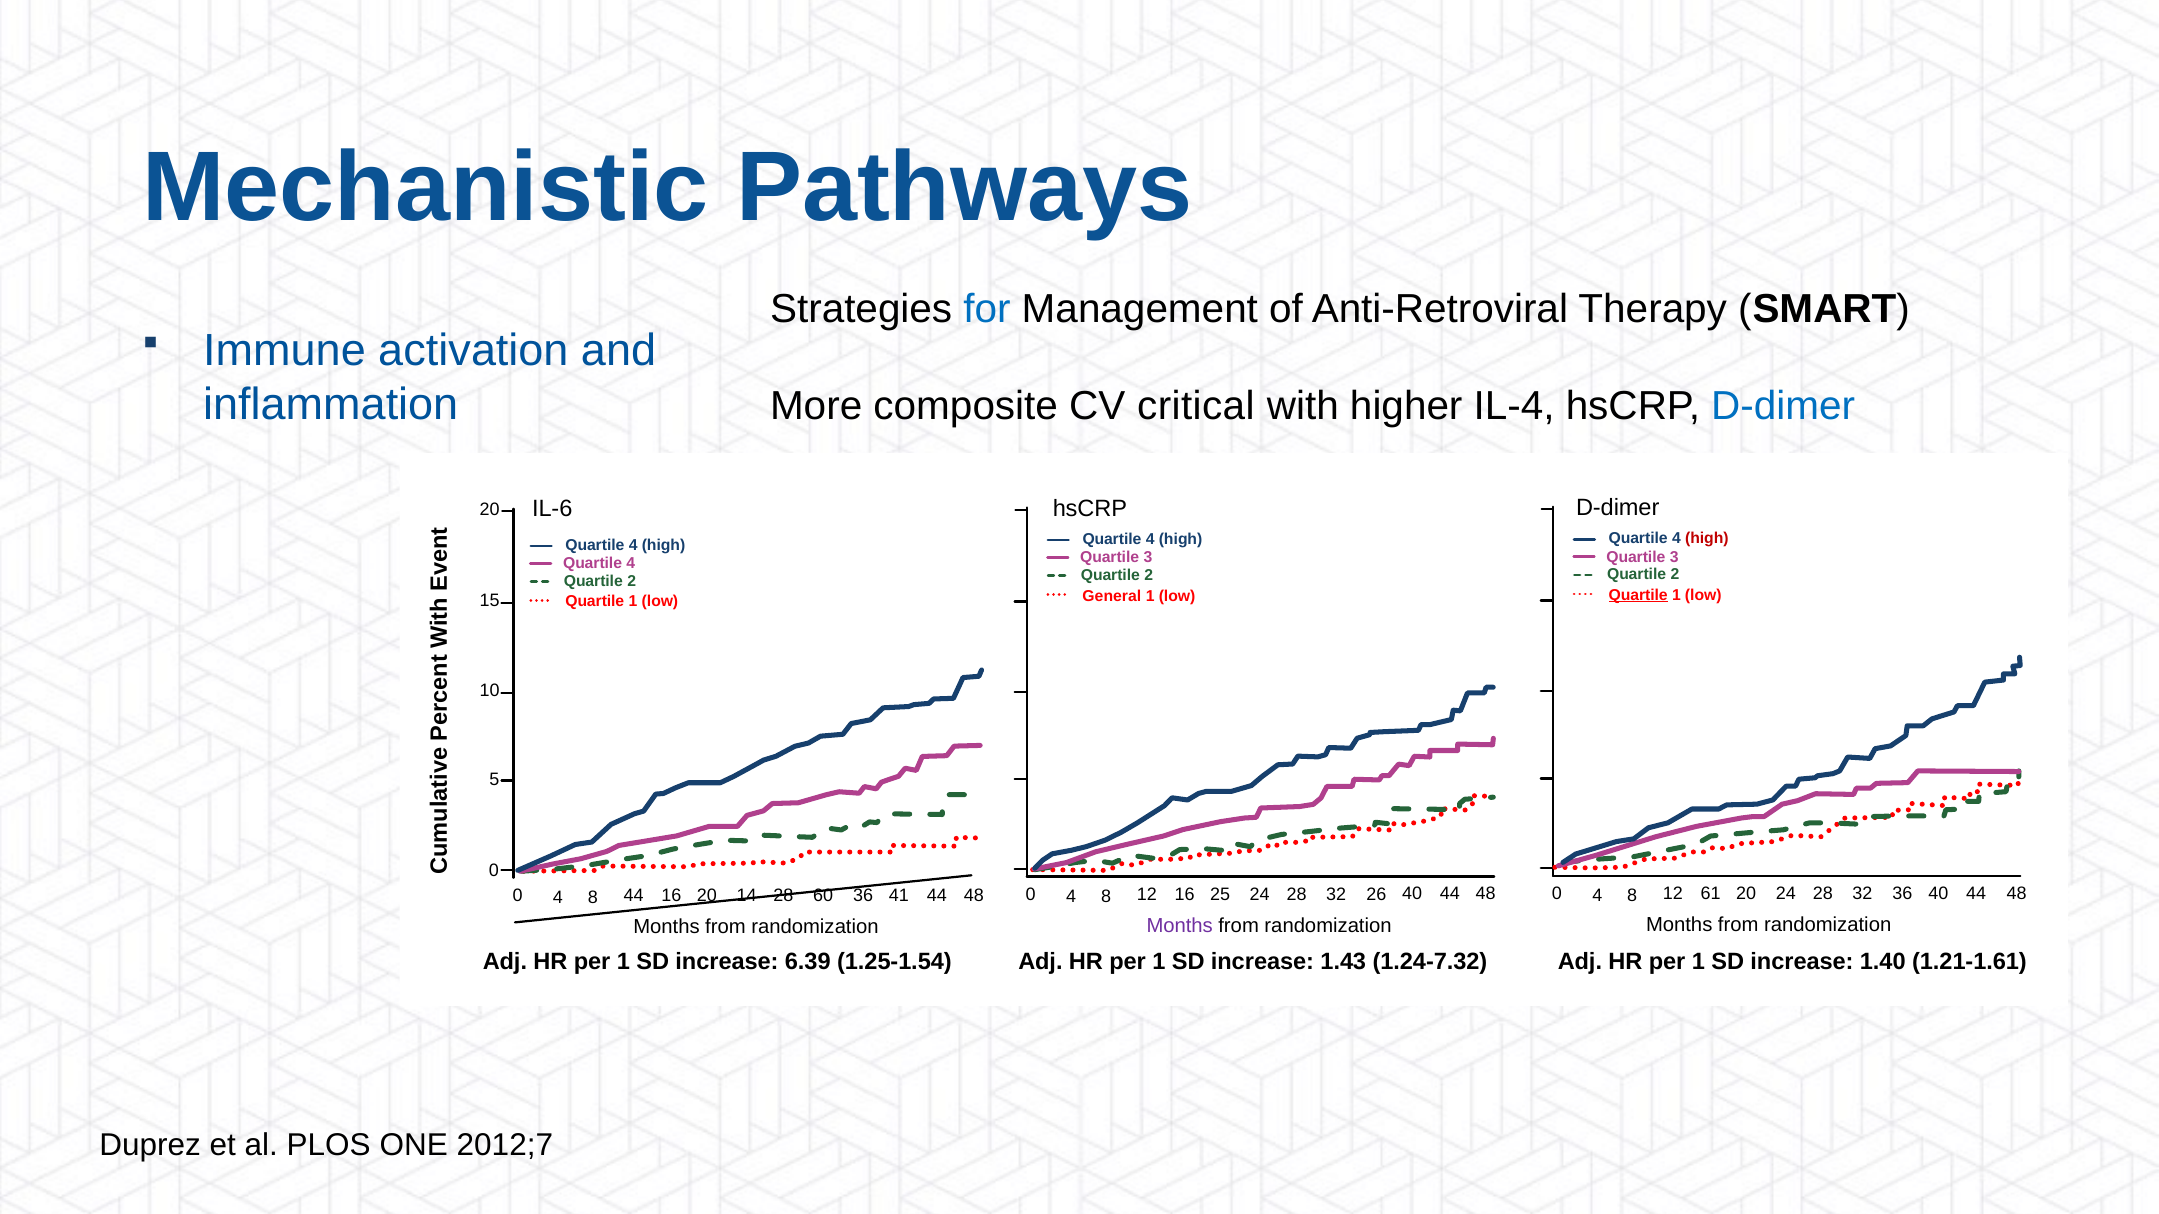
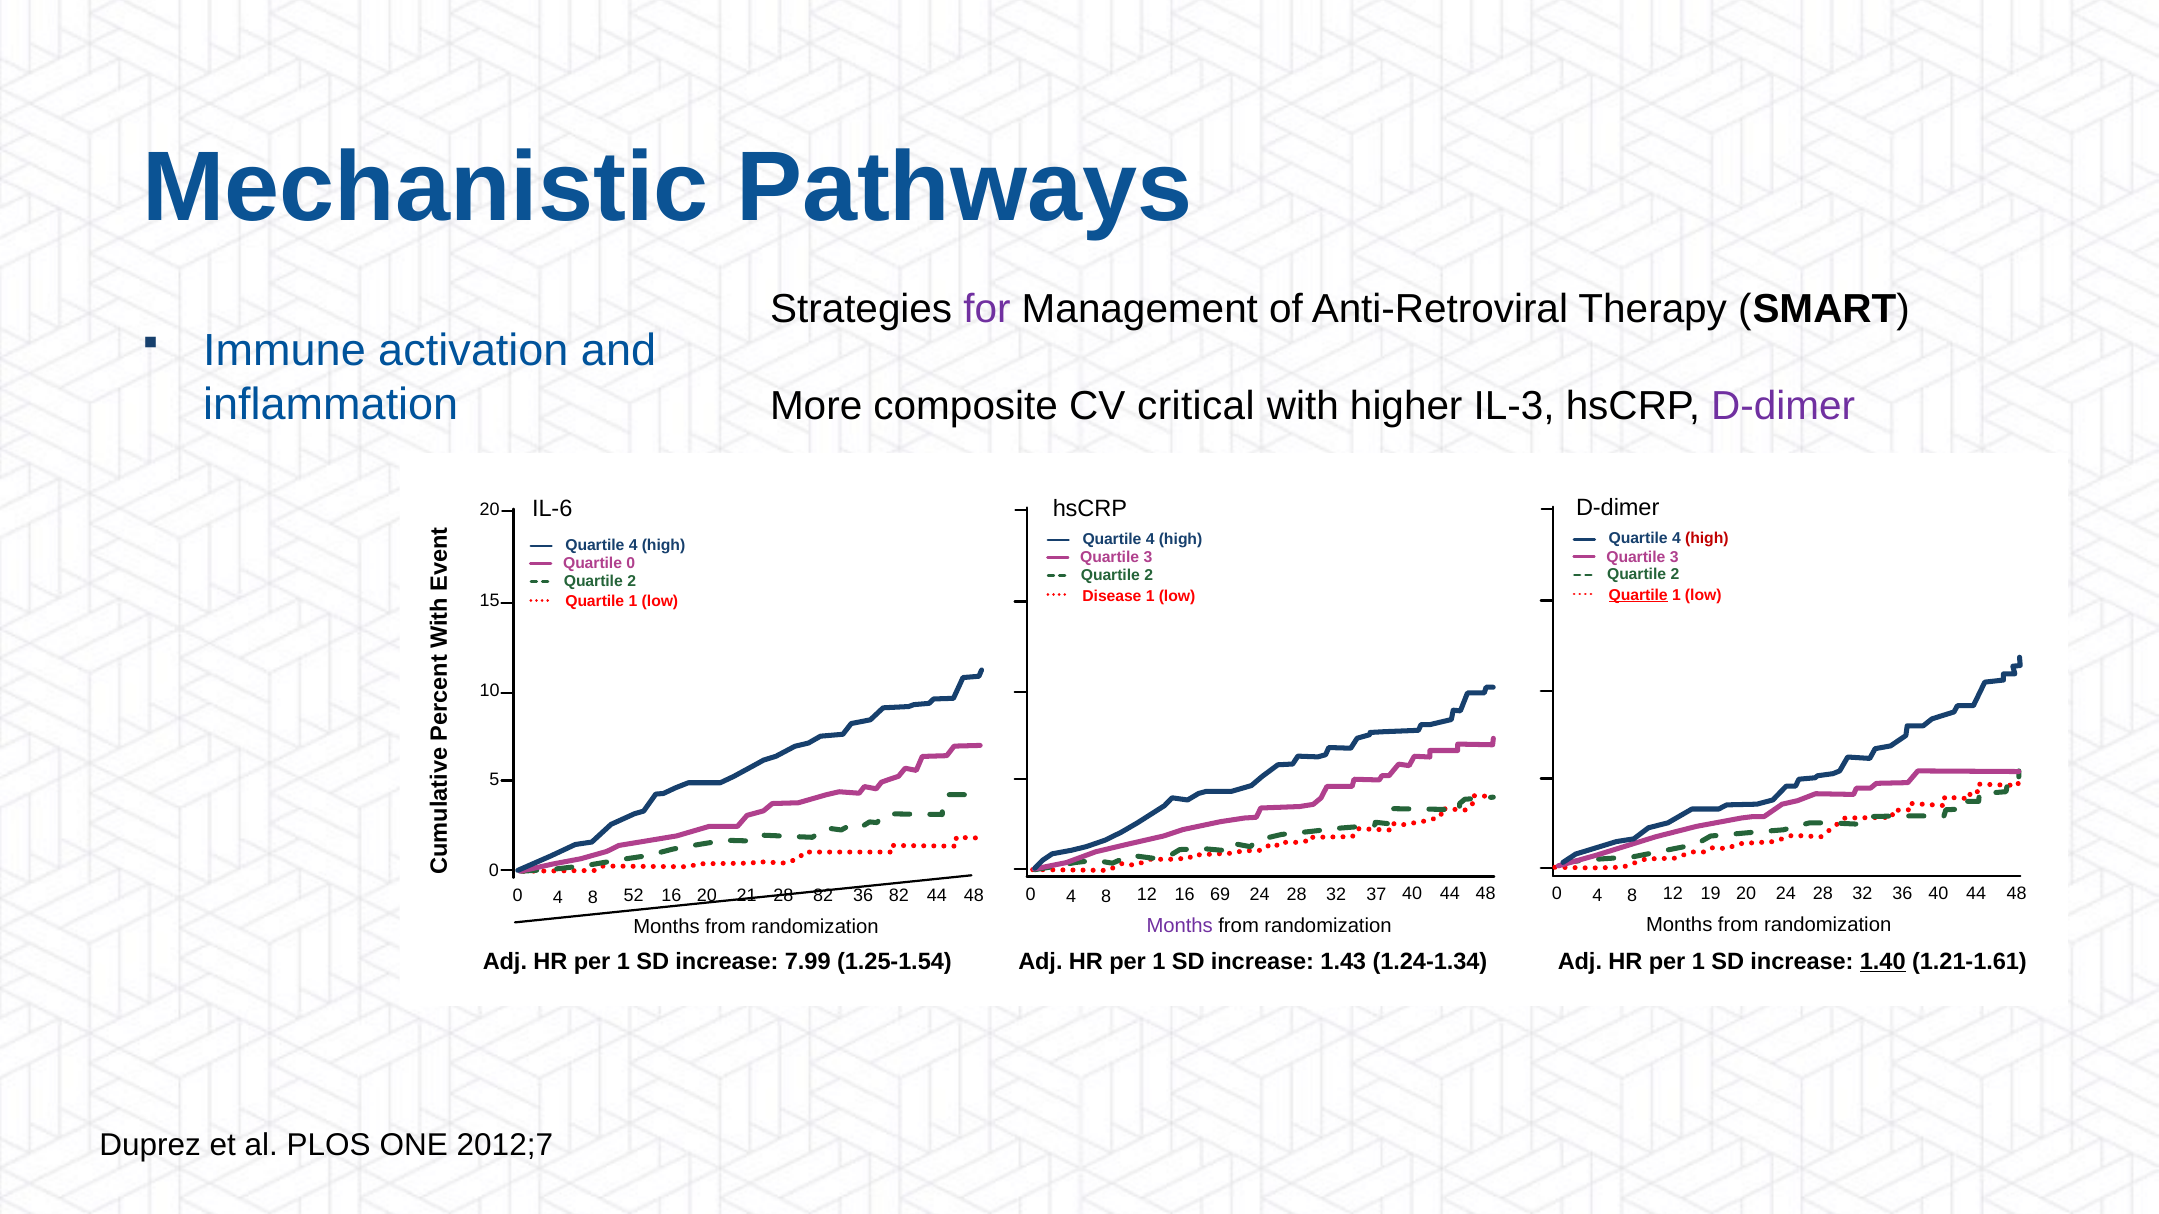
for colour: blue -> purple
IL-4: IL-4 -> IL-3
D-dimer at (1783, 406) colour: blue -> purple
4 at (631, 564): 4 -> 0
General: General -> Disease
25: 25 -> 69
26: 26 -> 37
61: 61 -> 19
8 44: 44 -> 52
14: 14 -> 21
28 60: 60 -> 82
36 41: 41 -> 82
6.39: 6.39 -> 7.99
1.24-7.32: 1.24-7.32 -> 1.24-1.34
1.40 underline: none -> present
